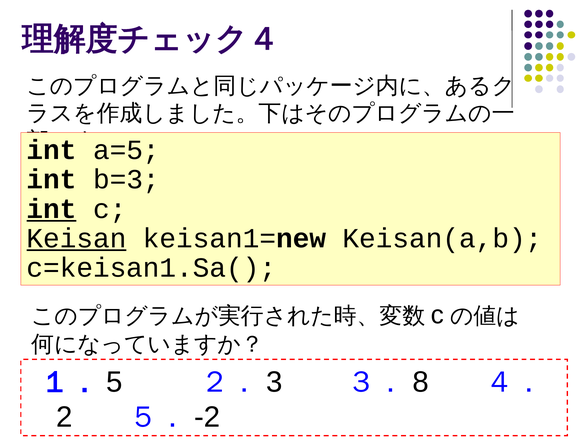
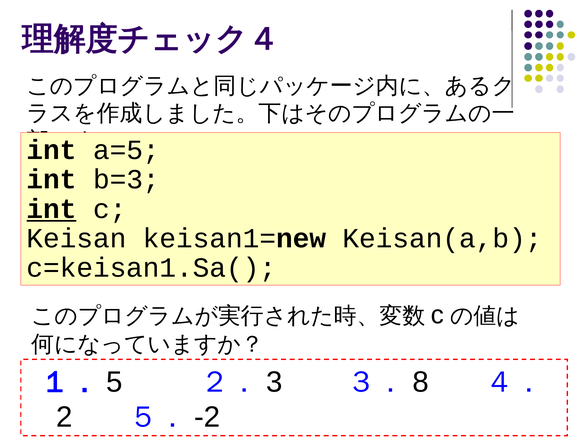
Keisan underline: present -> none
